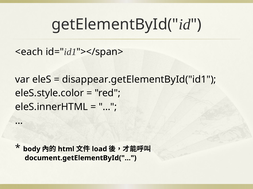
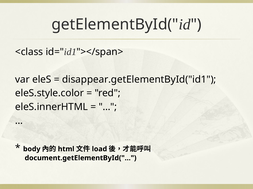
<each: <each -> <class
